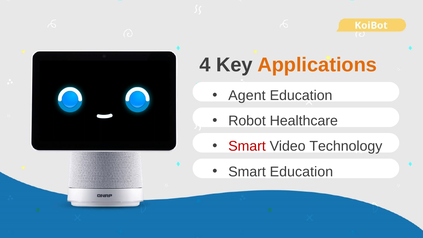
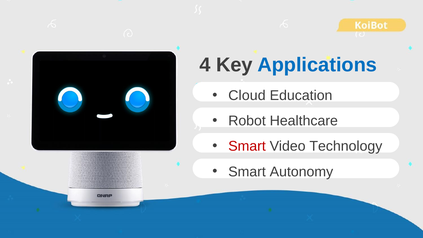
Applications colour: orange -> blue
Agent: Agent -> Cloud
Smart Education: Education -> Autonomy
